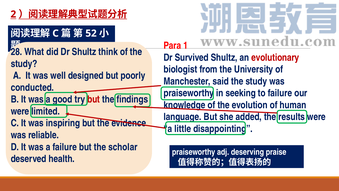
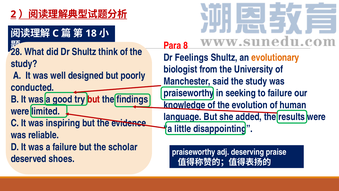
52: 52 -> 18
1: 1 -> 8
Survived: Survived -> Feelings
evolutionary colour: red -> orange
health: health -> shoes
